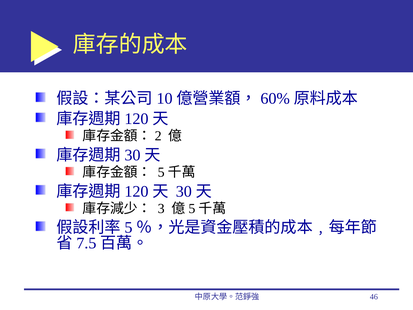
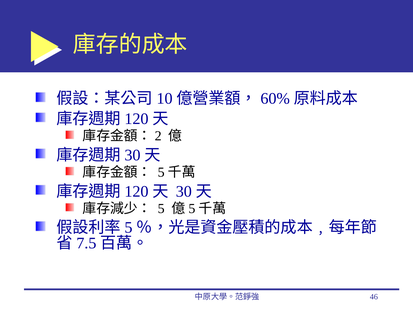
3 at (161, 208): 3 -> 5
